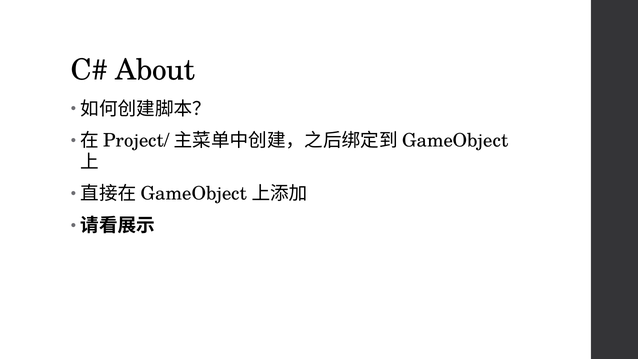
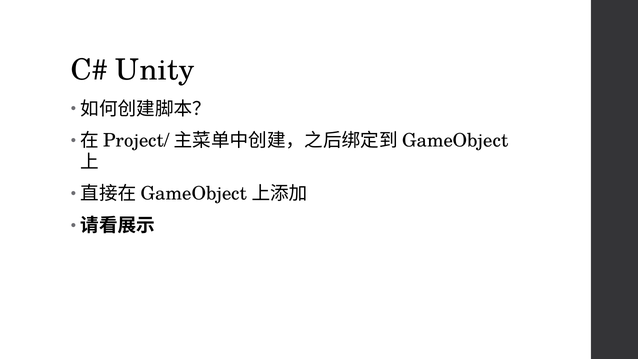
About: About -> Unity
